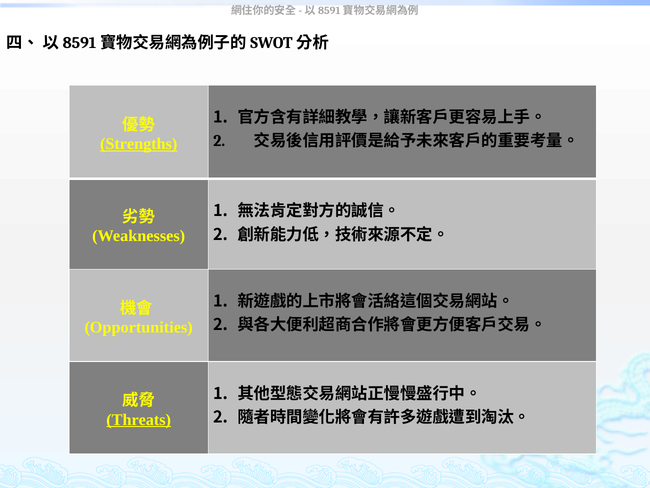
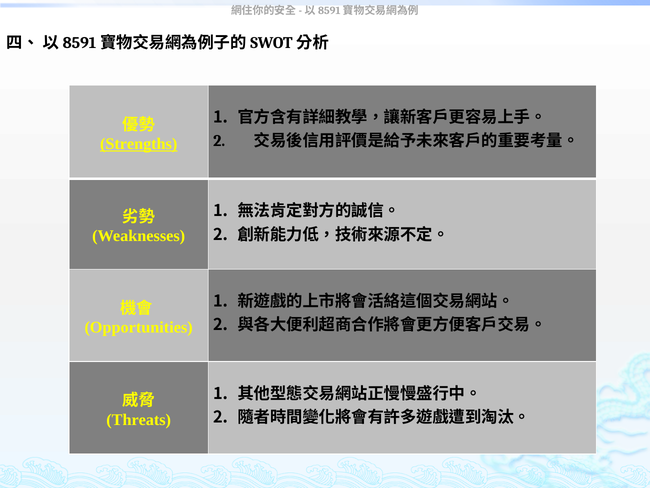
Threats underline: present -> none
